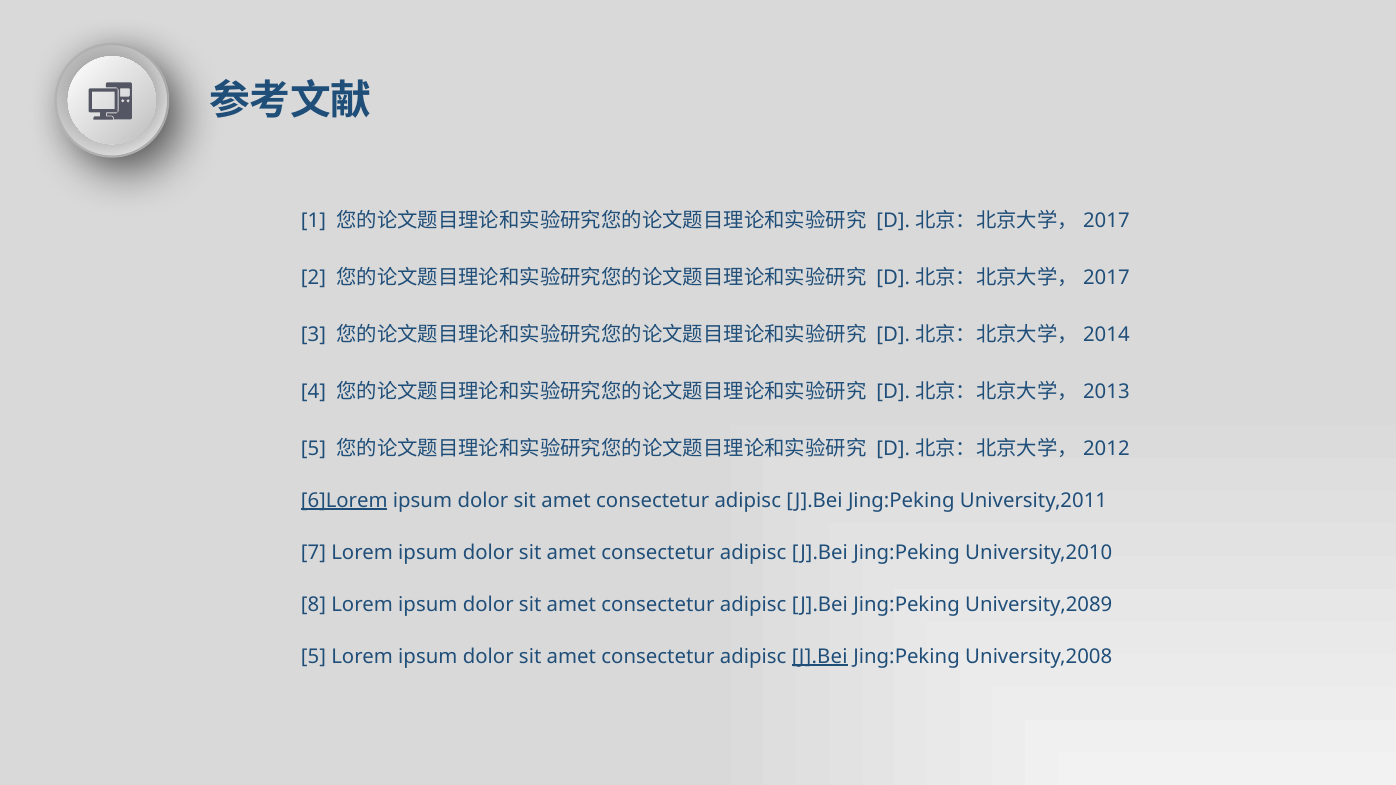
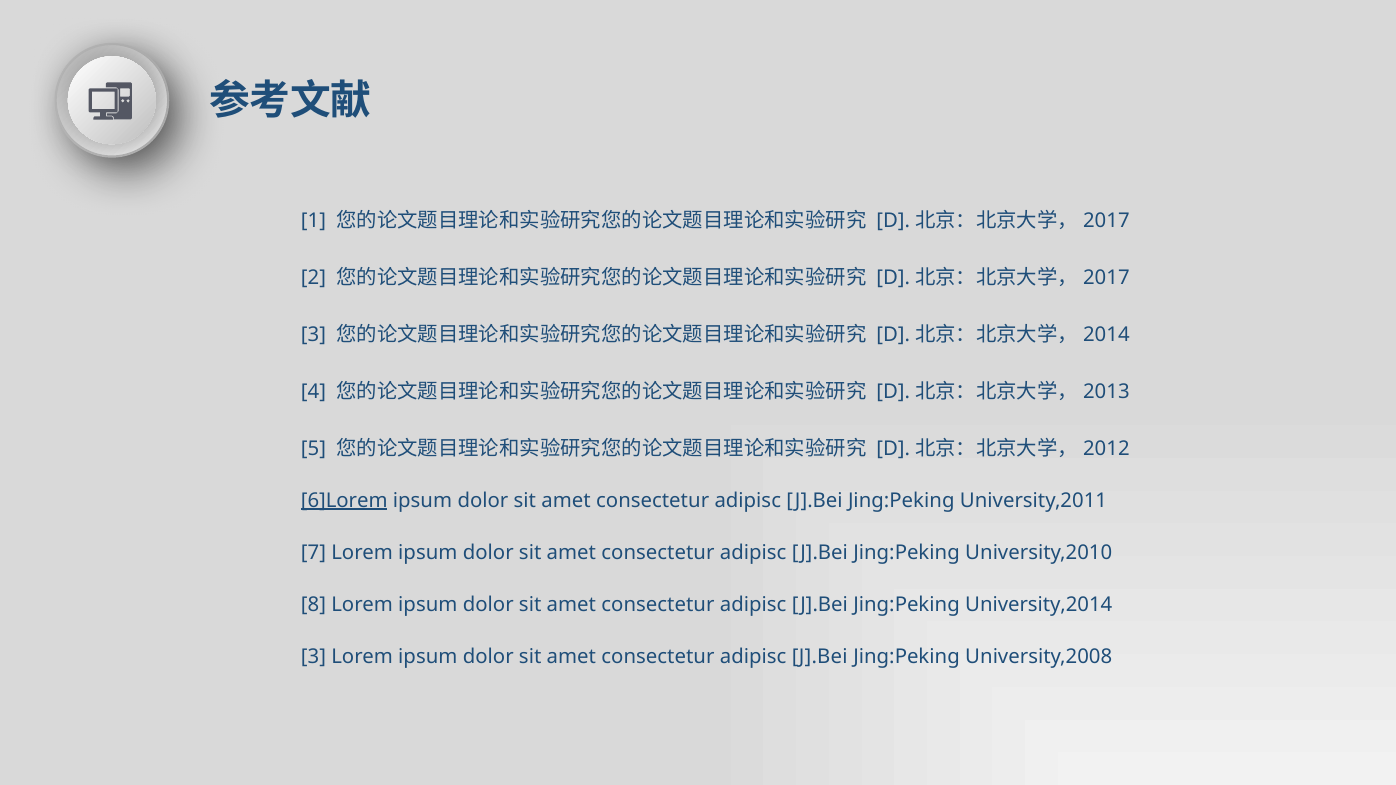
University,2089: University,2089 -> University,2014
5 at (314, 657): 5 -> 3
J].Bei at (820, 657) underline: present -> none
